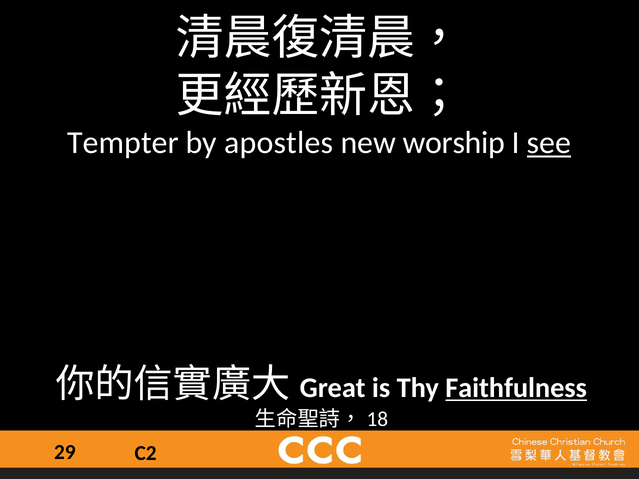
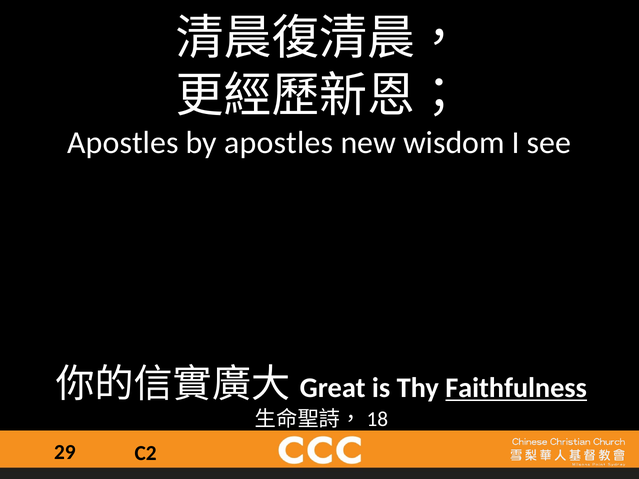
Tempter at (123, 143): Tempter -> Apostles
worship: worship -> wisdom
see underline: present -> none
